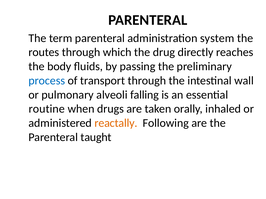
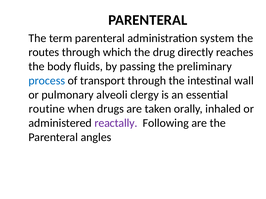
falling: falling -> clergy
reactally colour: orange -> purple
taught: taught -> angles
